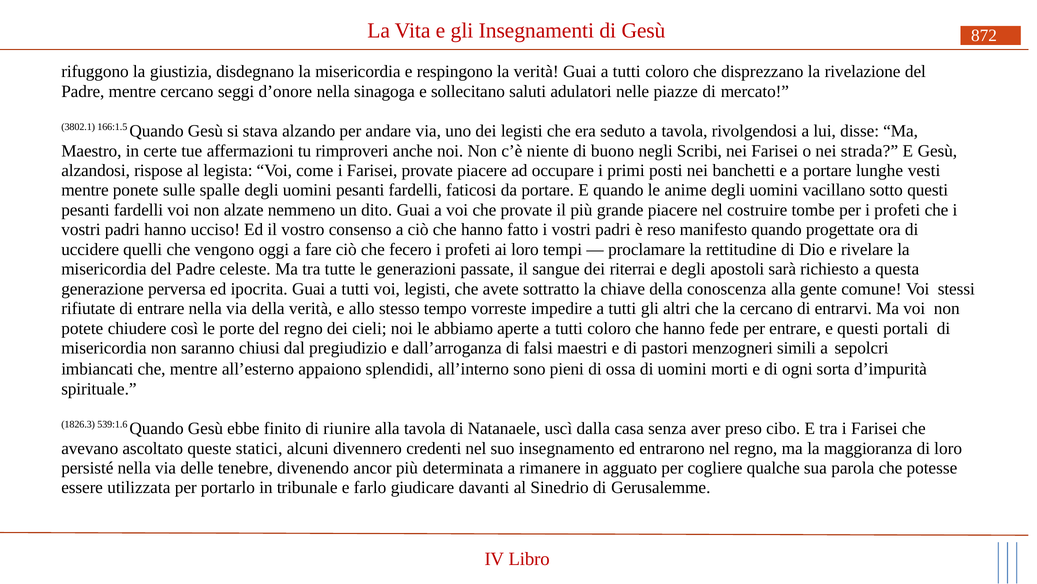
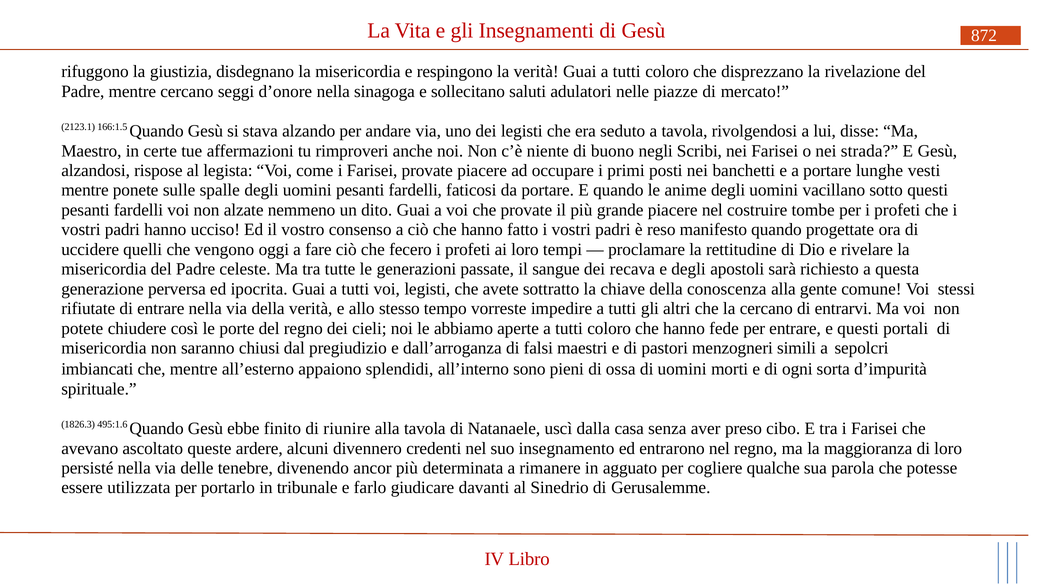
3802.1: 3802.1 -> 2123.1
riterrai: riterrai -> recava
539:1.6: 539:1.6 -> 495:1.6
statici: statici -> ardere
